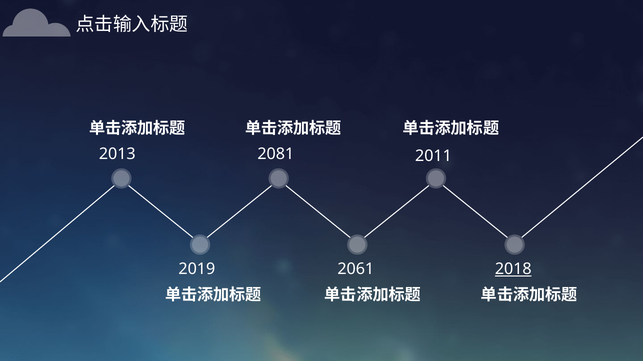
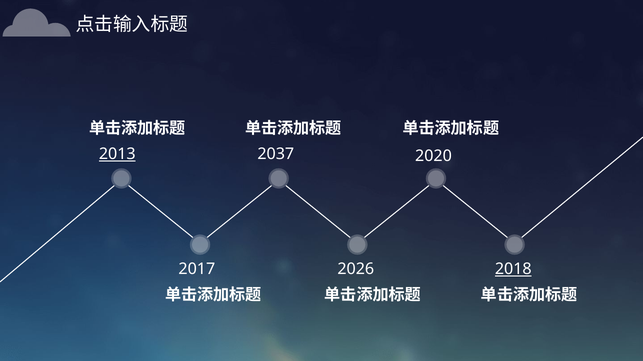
2013 underline: none -> present
2081: 2081 -> 2037
2011: 2011 -> 2020
2019: 2019 -> 2017
2061: 2061 -> 2026
